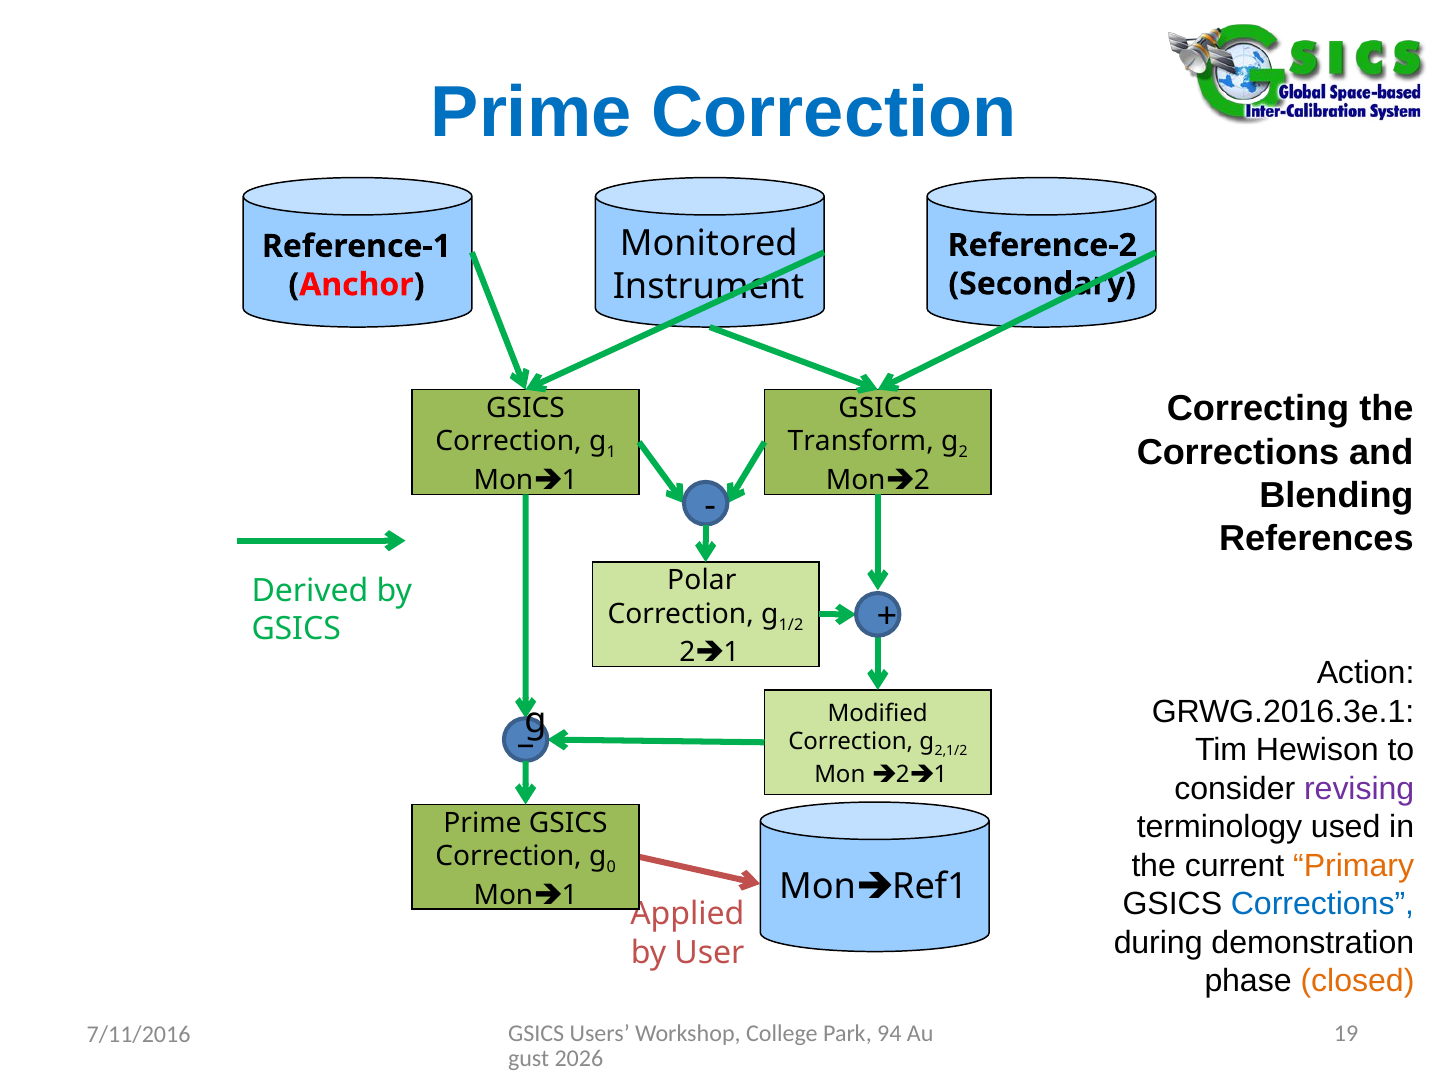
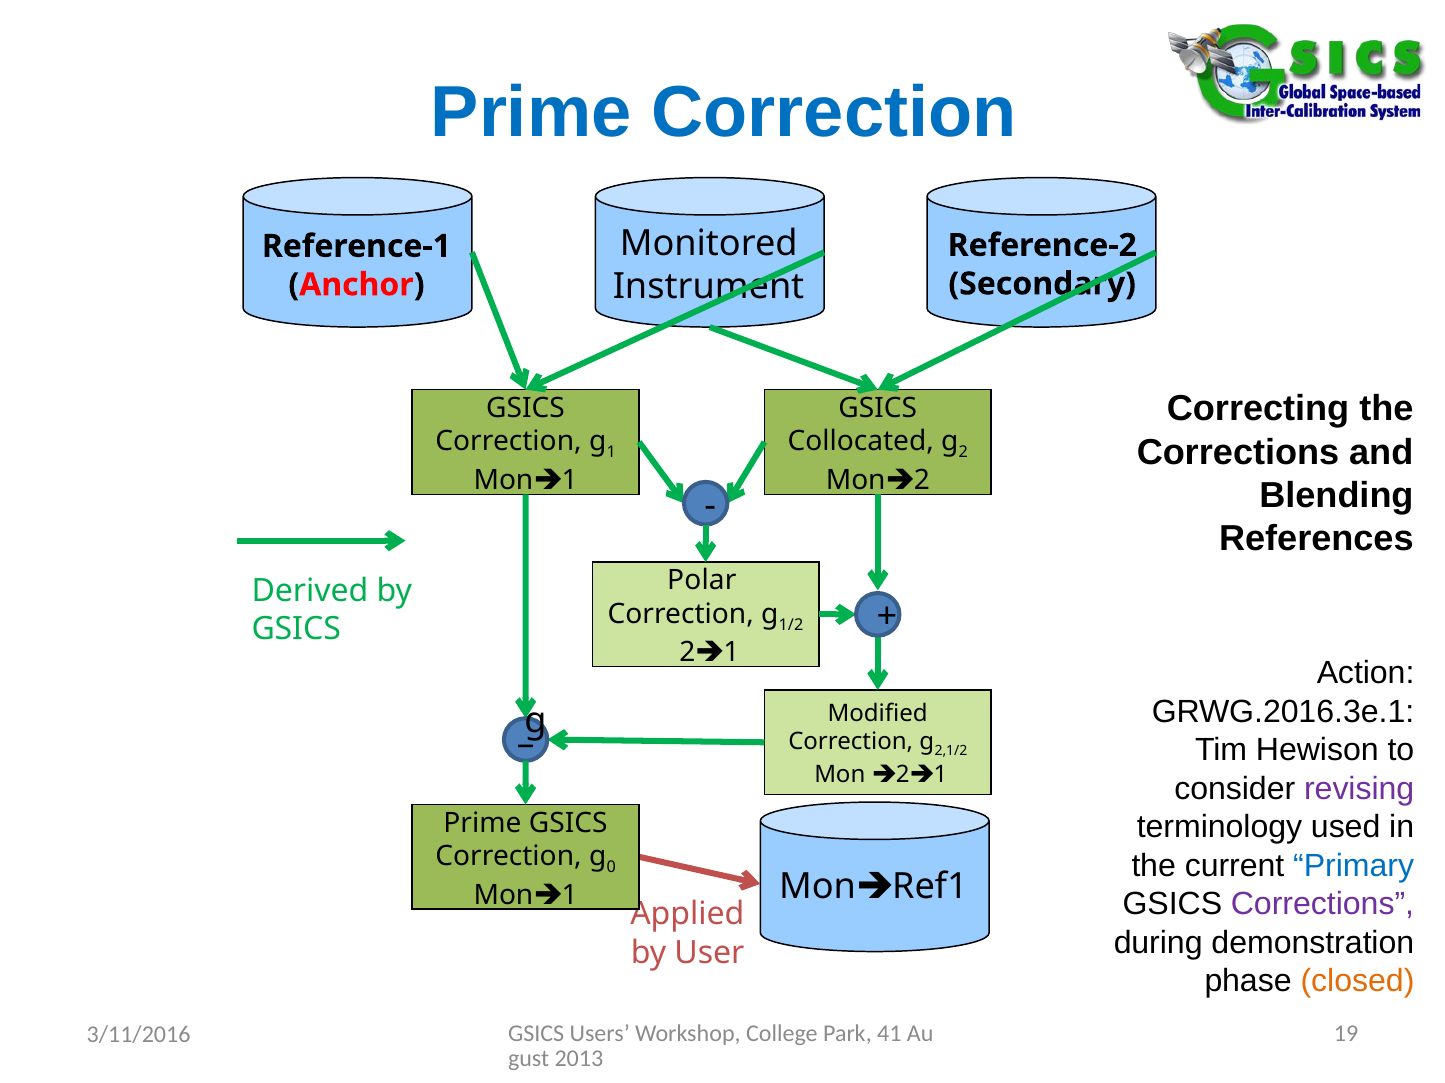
Transform: Transform -> Collocated
Primary colour: orange -> blue
Corrections at (1322, 905) colour: blue -> purple
94: 94 -> 41
7/11/2016: 7/11/2016 -> 3/11/2016
2026: 2026 -> 2013
